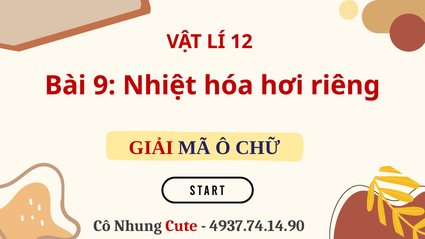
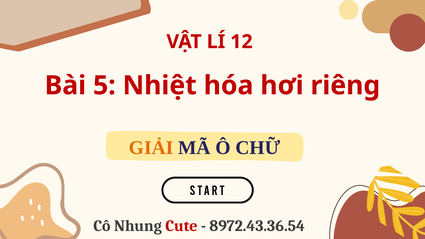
9: 9 -> 5
GIẢI colour: red -> orange
4937.74.14.90: 4937.74.14.90 -> 8972.43.36.54
